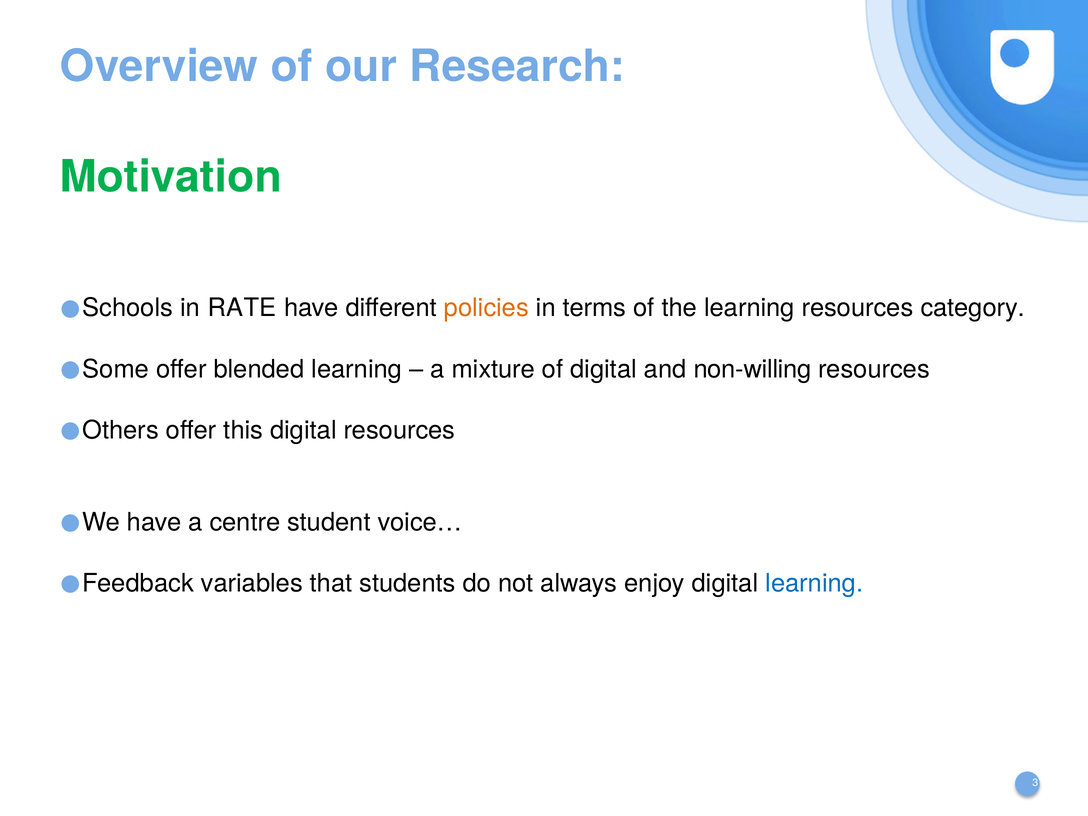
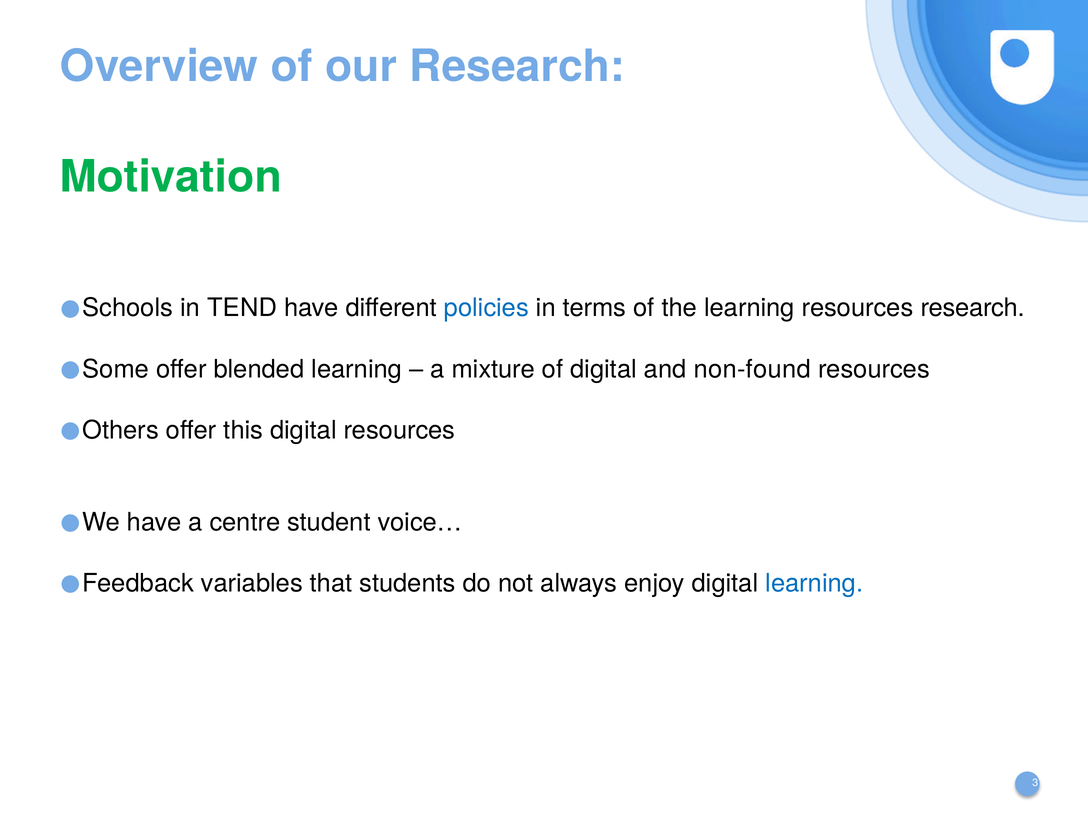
RATE: RATE -> TEND
policies colour: orange -> blue
resources category: category -> research
non-willing: non-willing -> non-found
